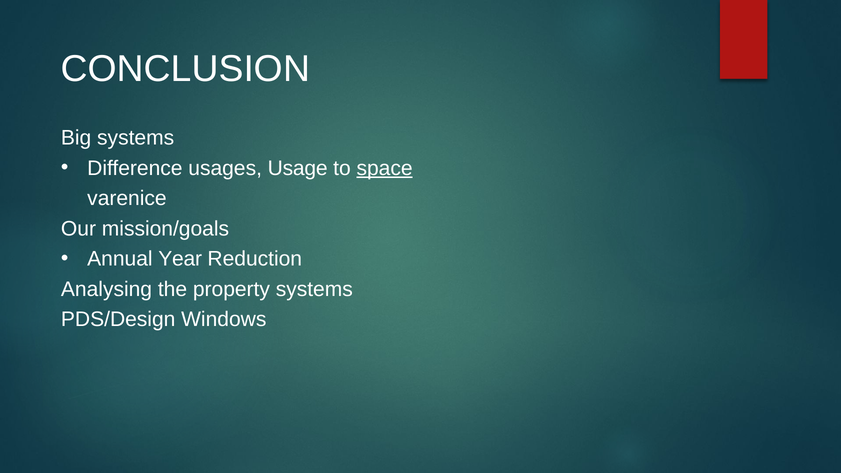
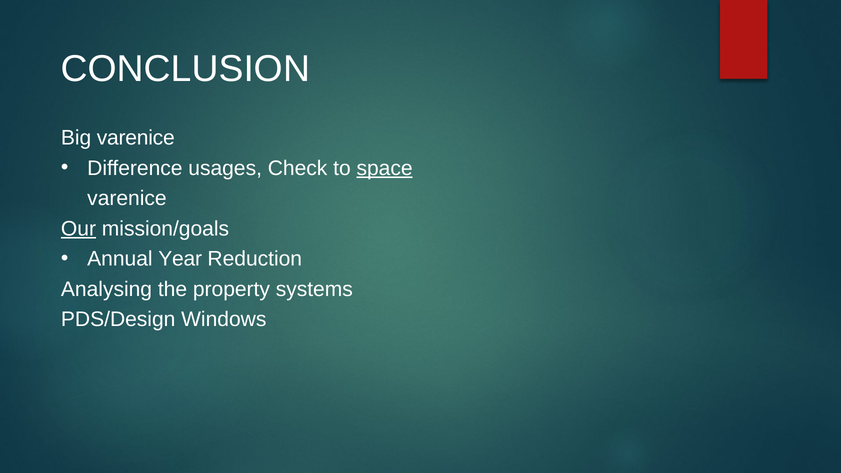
Big systems: systems -> varenice
Usage: Usage -> Check
Our underline: none -> present
